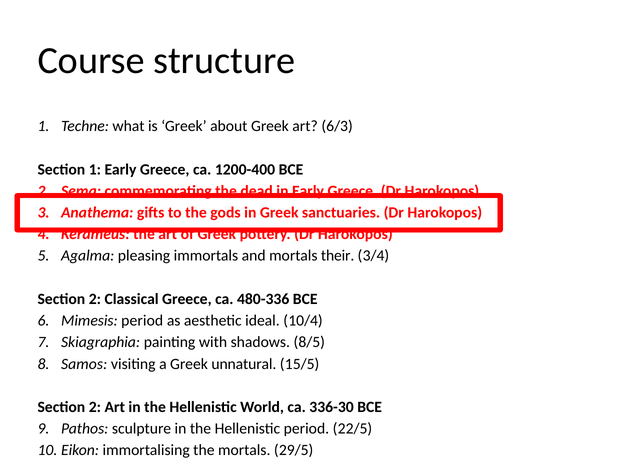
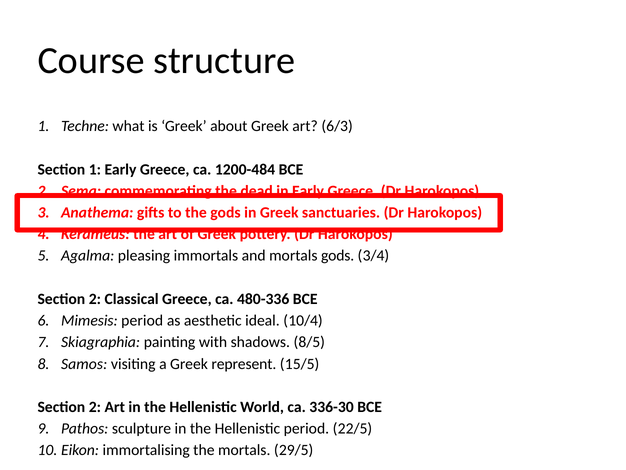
1200-400: 1200-400 -> 1200-484
mortals their: their -> gods
unnatural: unnatural -> represent
